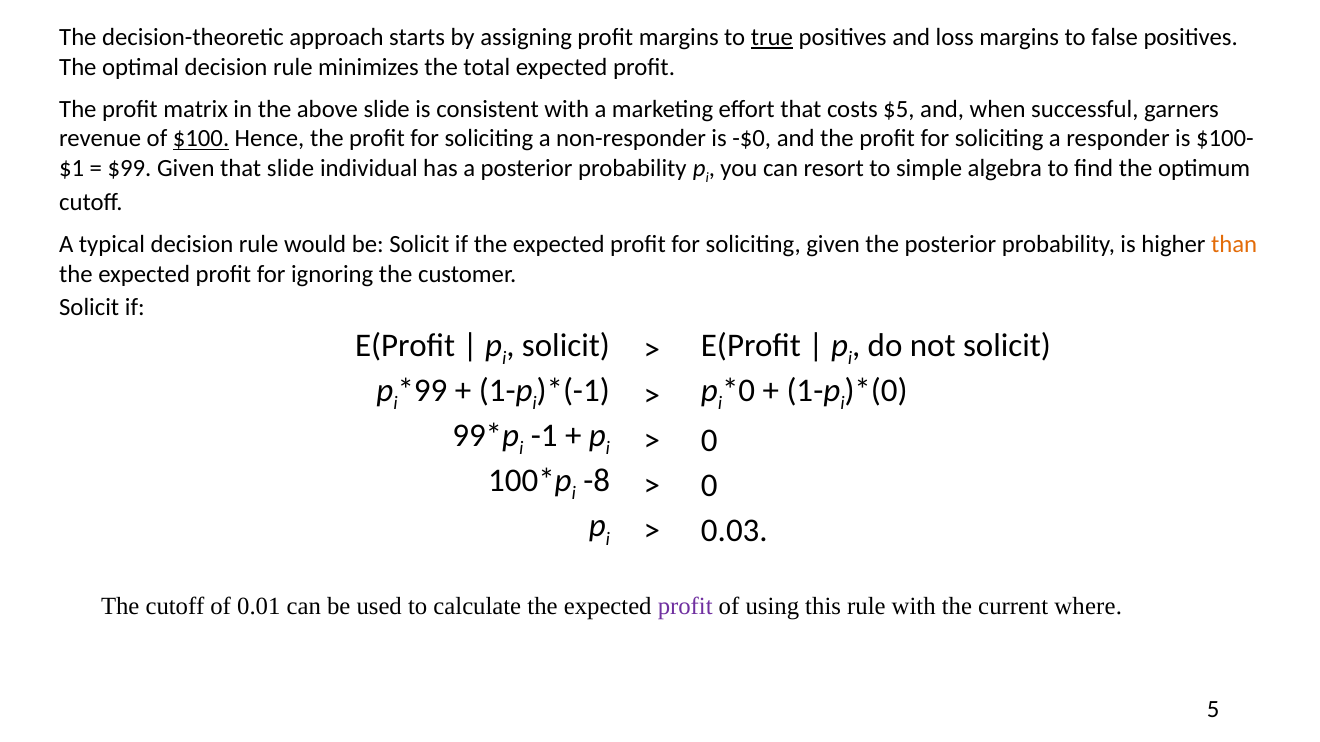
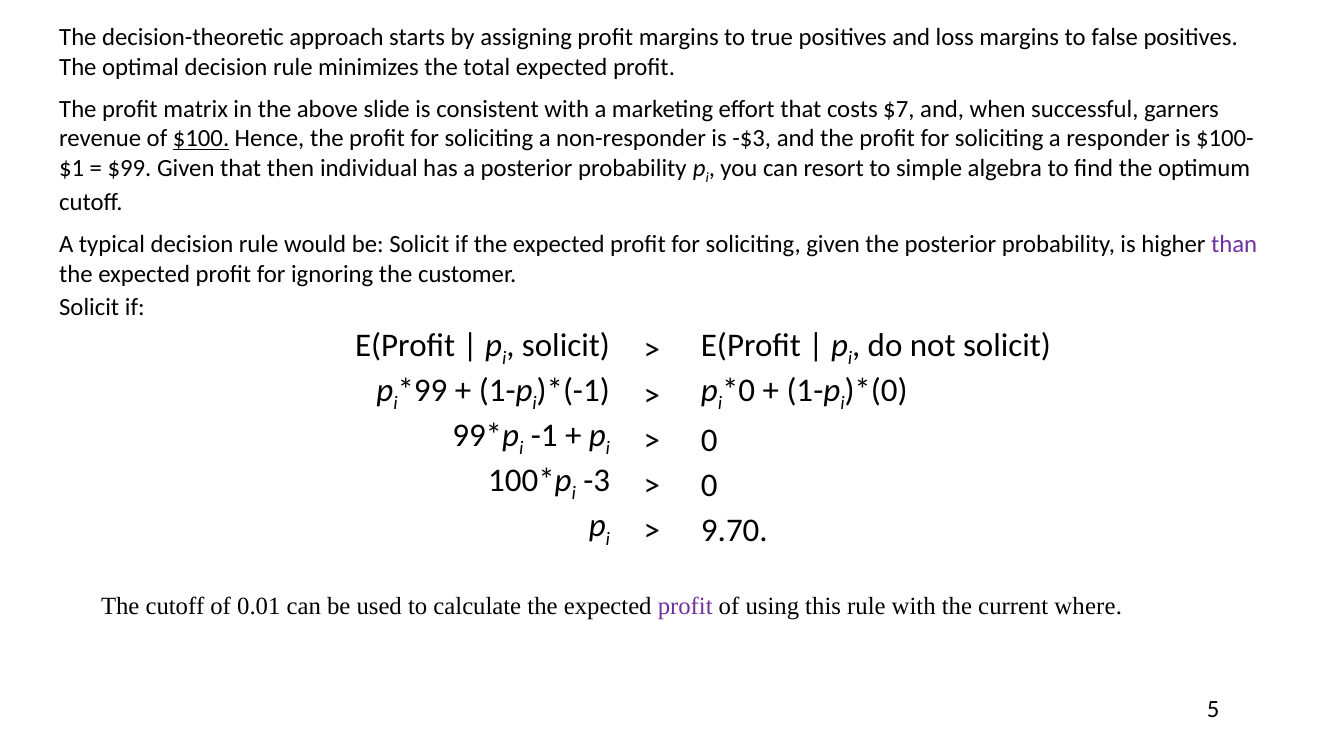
true underline: present -> none
$5: $5 -> $7
-$0: -$0 -> -$3
that slide: slide -> then
than colour: orange -> purple
-8: -8 -> -3
0.03: 0.03 -> 9.70
